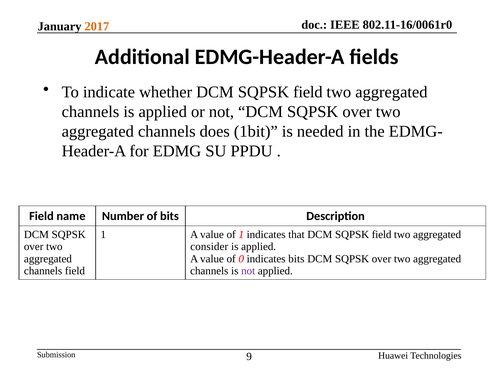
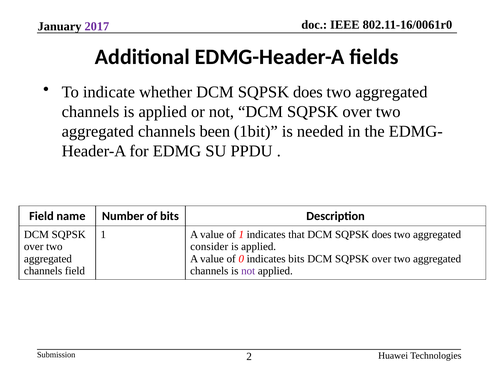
2017 colour: orange -> purple
whether DCM SQPSK field: field -> does
does: does -> been
that DCM SQPSK field: field -> does
9: 9 -> 2
